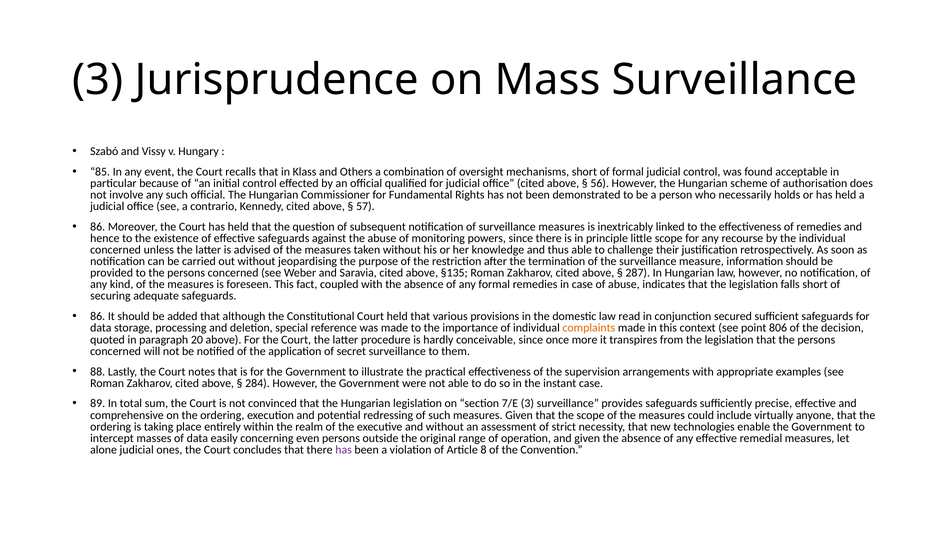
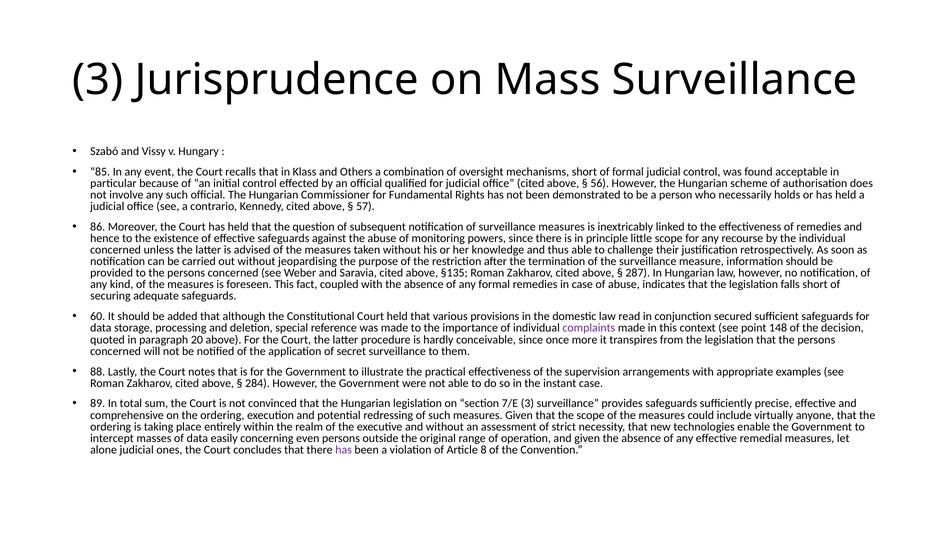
86 at (98, 316): 86 -> 60
complaints colour: orange -> purple
806: 806 -> 148
